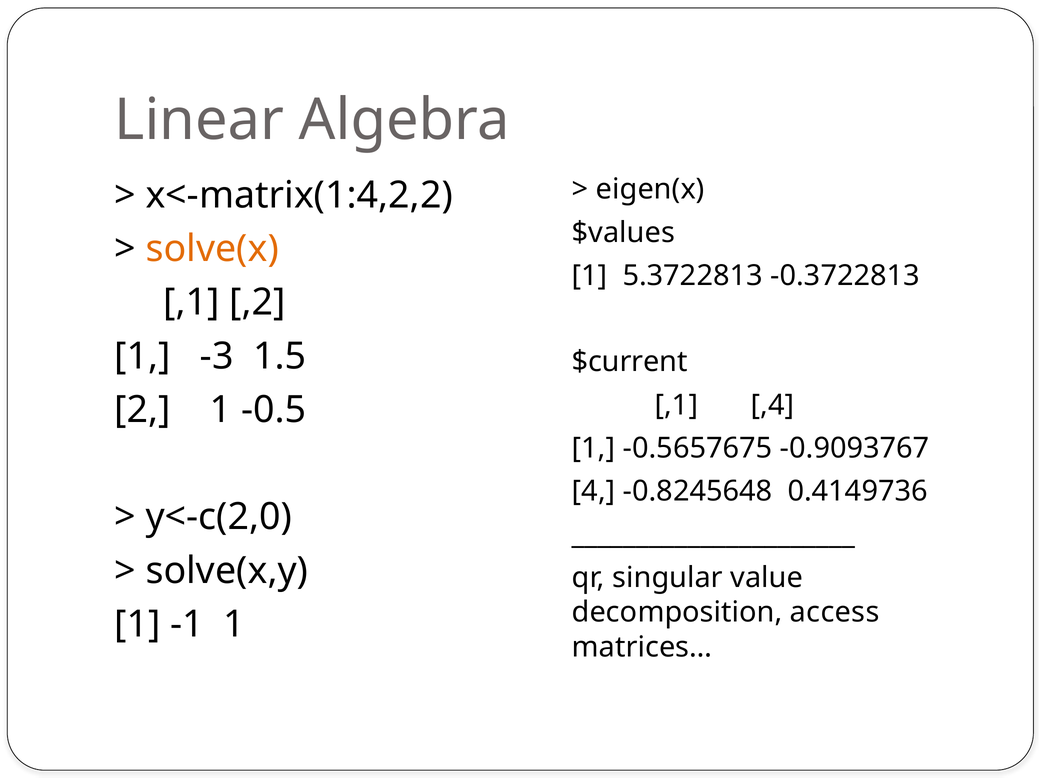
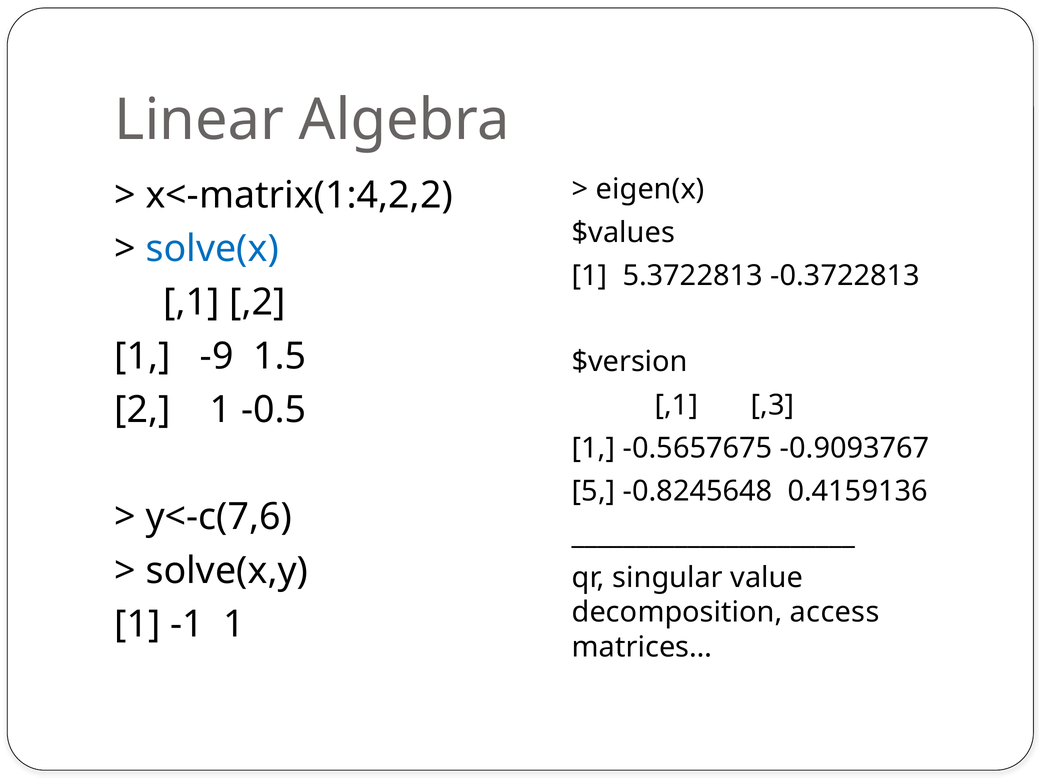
solve(x colour: orange -> blue
-3: -3 -> -9
$current: $current -> $version
,4: ,4 -> ,3
4: 4 -> 5
0.4149736: 0.4149736 -> 0.4159136
y<-c(2,0: y<-c(2,0 -> y<-c(7,6
